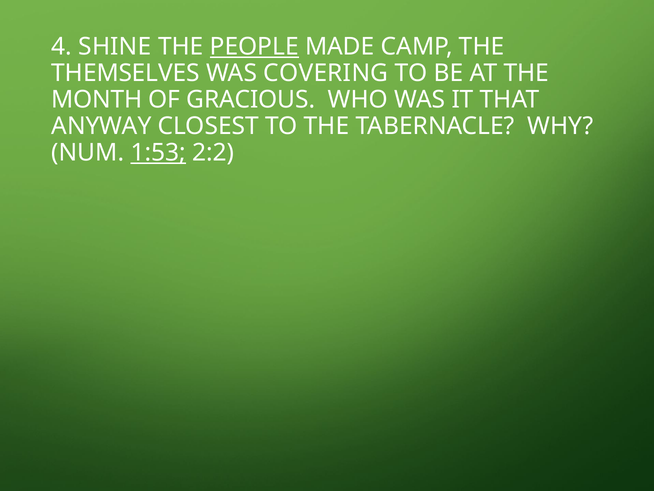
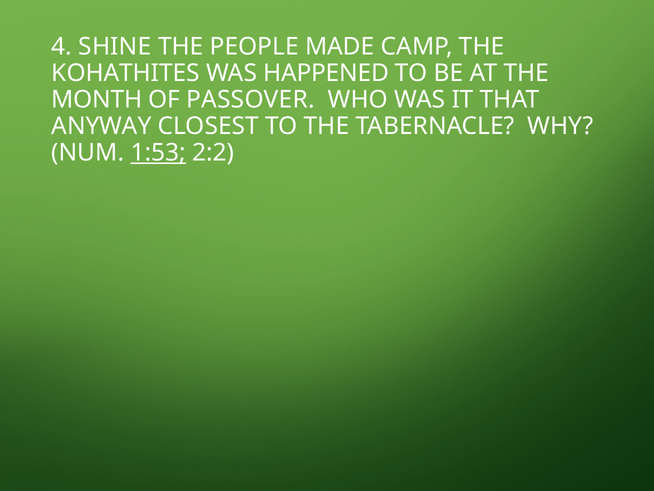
PEOPLE underline: present -> none
THEMSELVES: THEMSELVES -> KOHATHITES
COVERING: COVERING -> HAPPENED
GRACIOUS: GRACIOUS -> PASSOVER
